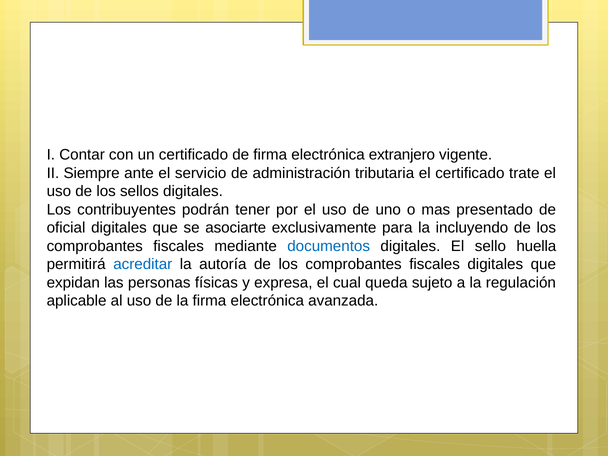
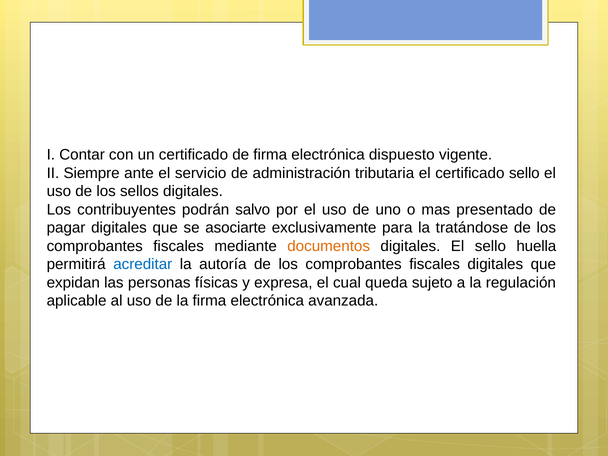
extranjero: extranjero -> dispuesto
certificado trate: trate -> sello
tener: tener -> salvo
oficial: oficial -> pagar
incluyendo: incluyendo -> tratándose
documentos colour: blue -> orange
